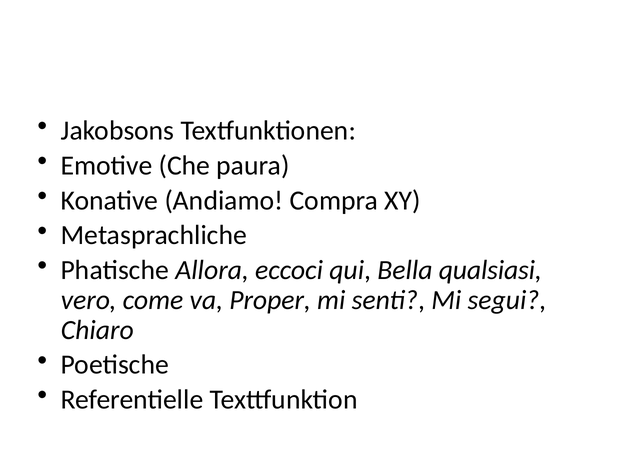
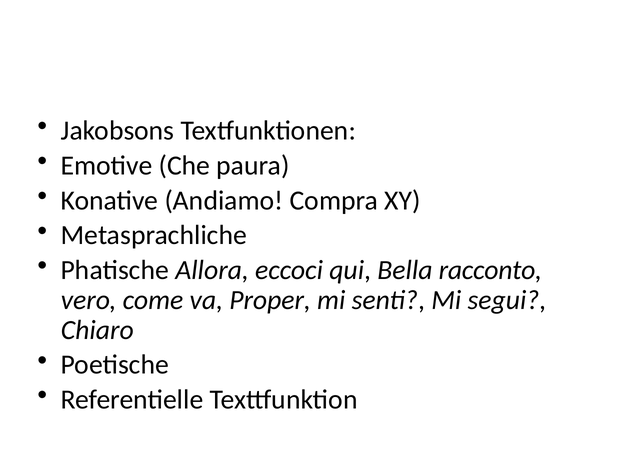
qualsiasi: qualsiasi -> racconto
